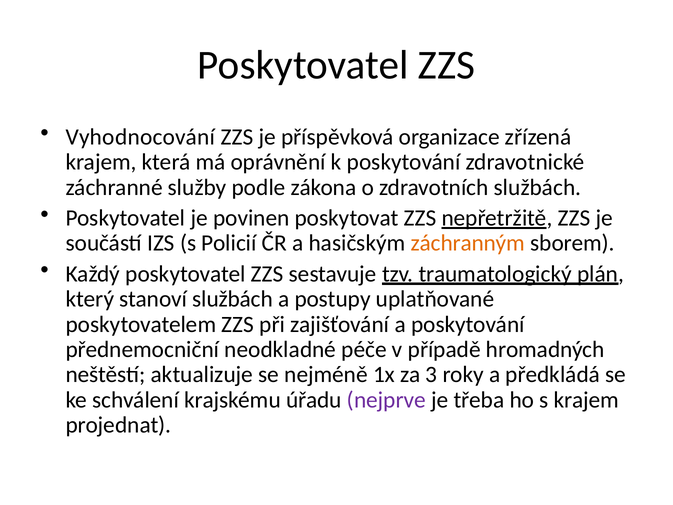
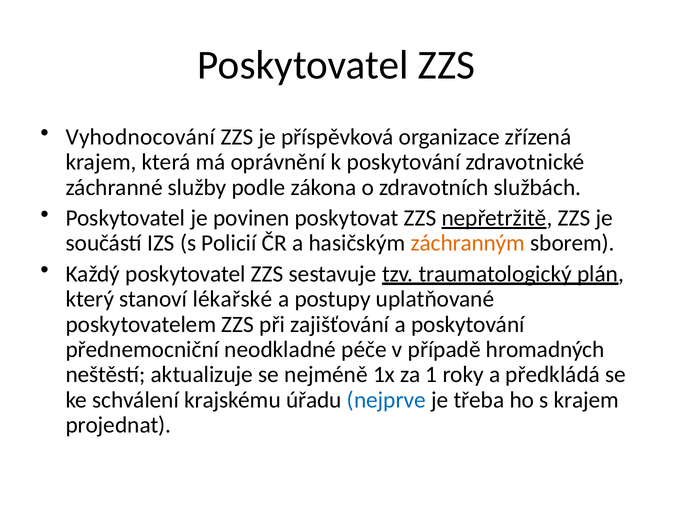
stanoví službách: službách -> lékařské
3: 3 -> 1
nejprve colour: purple -> blue
